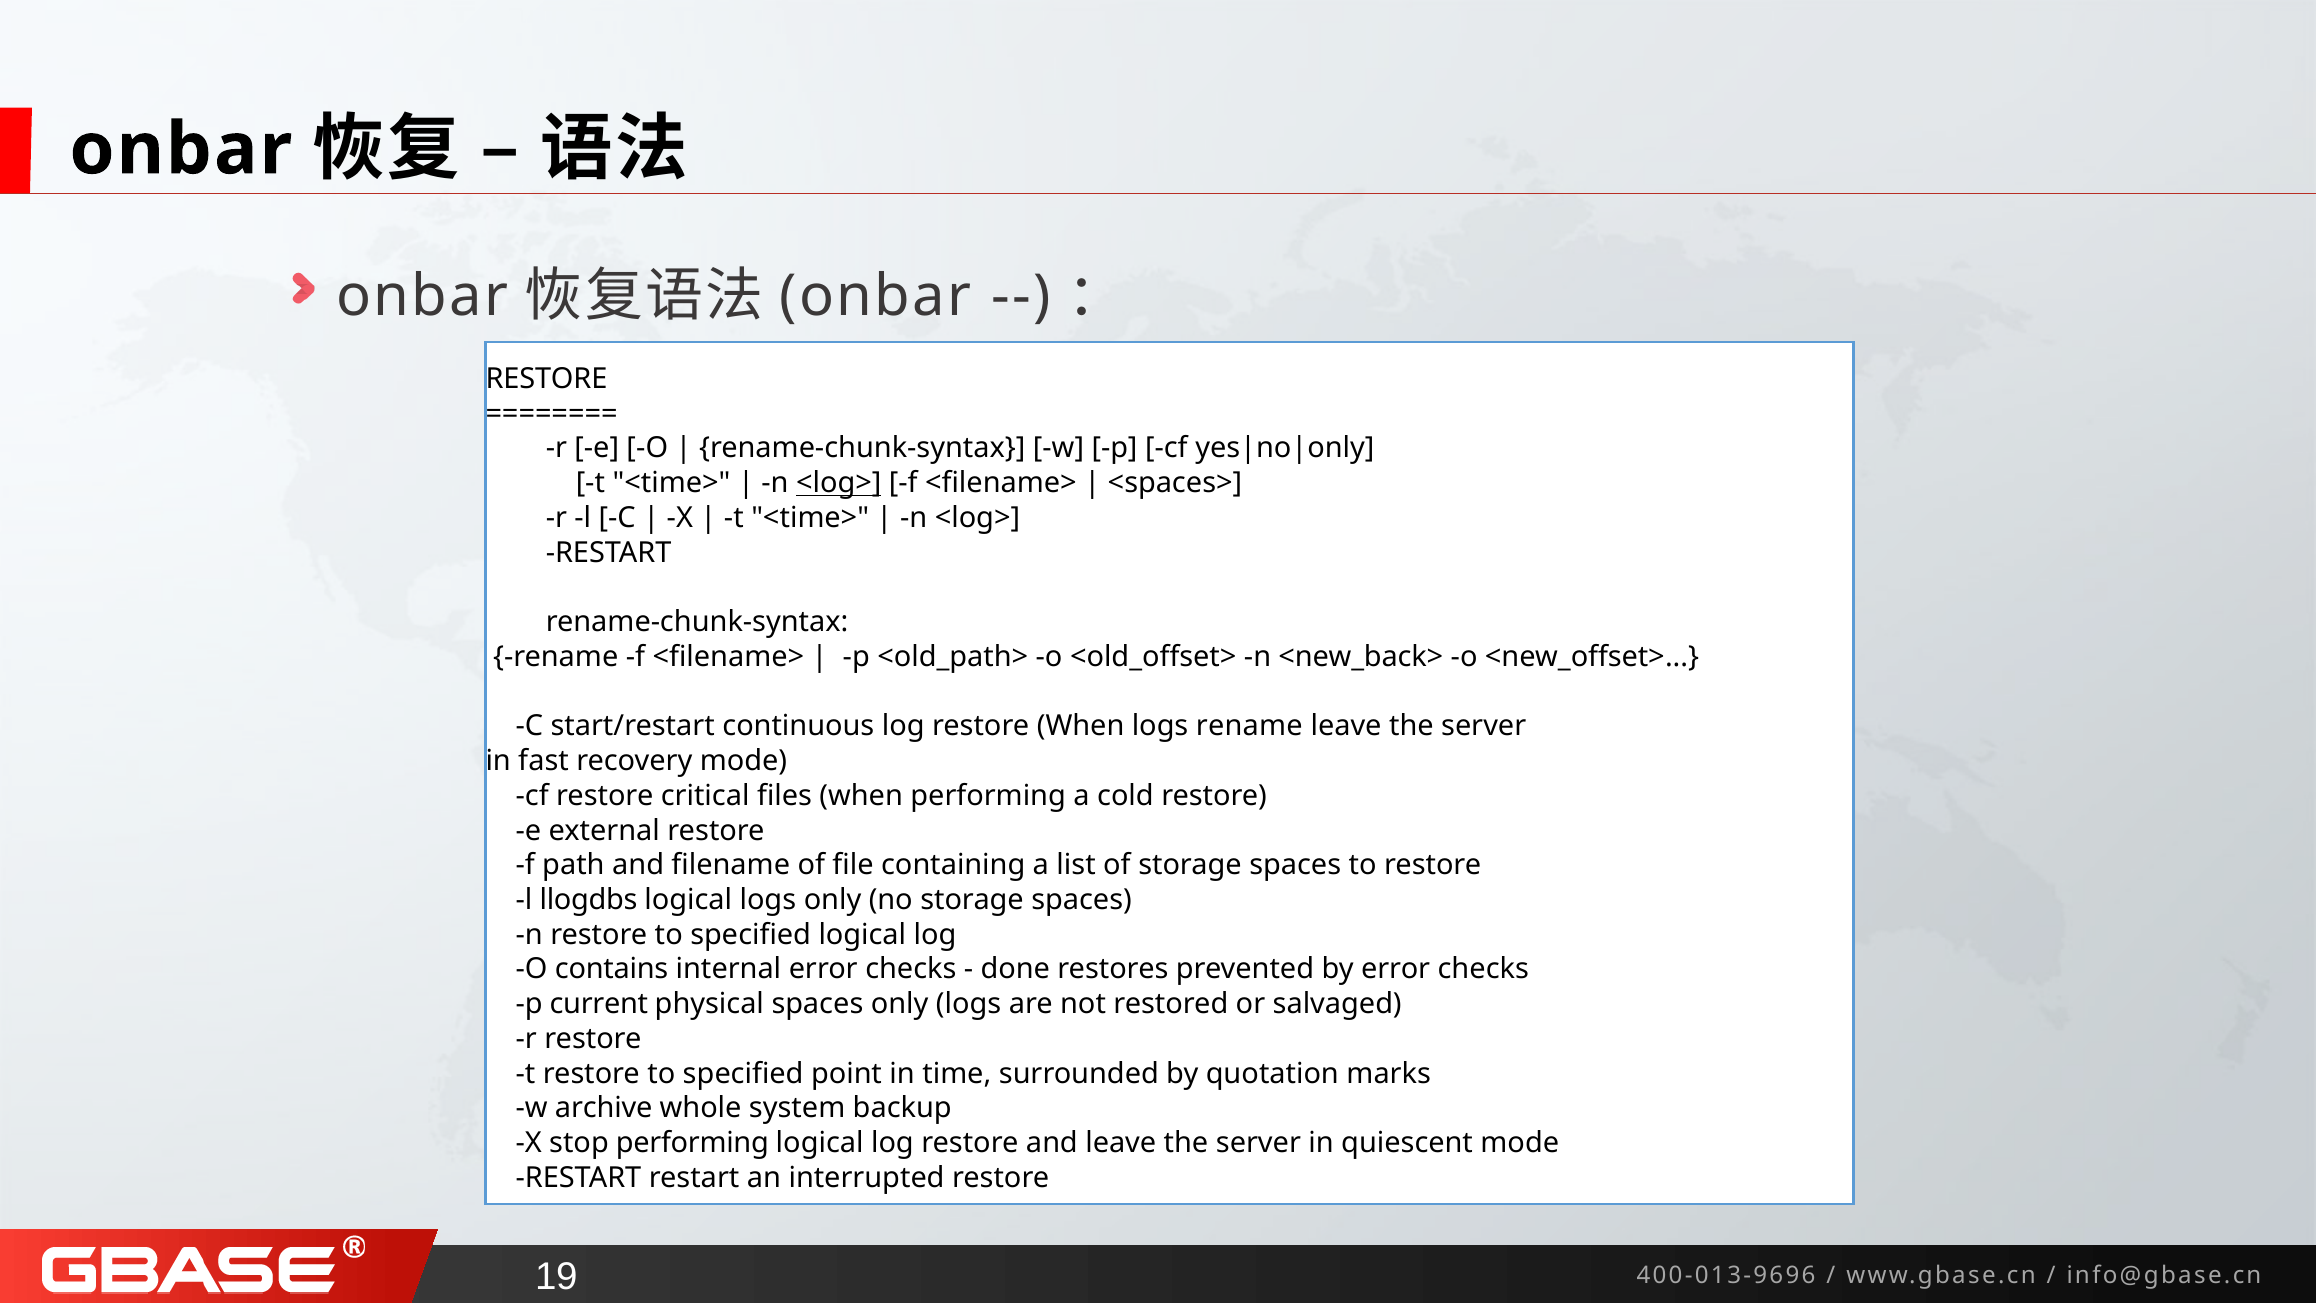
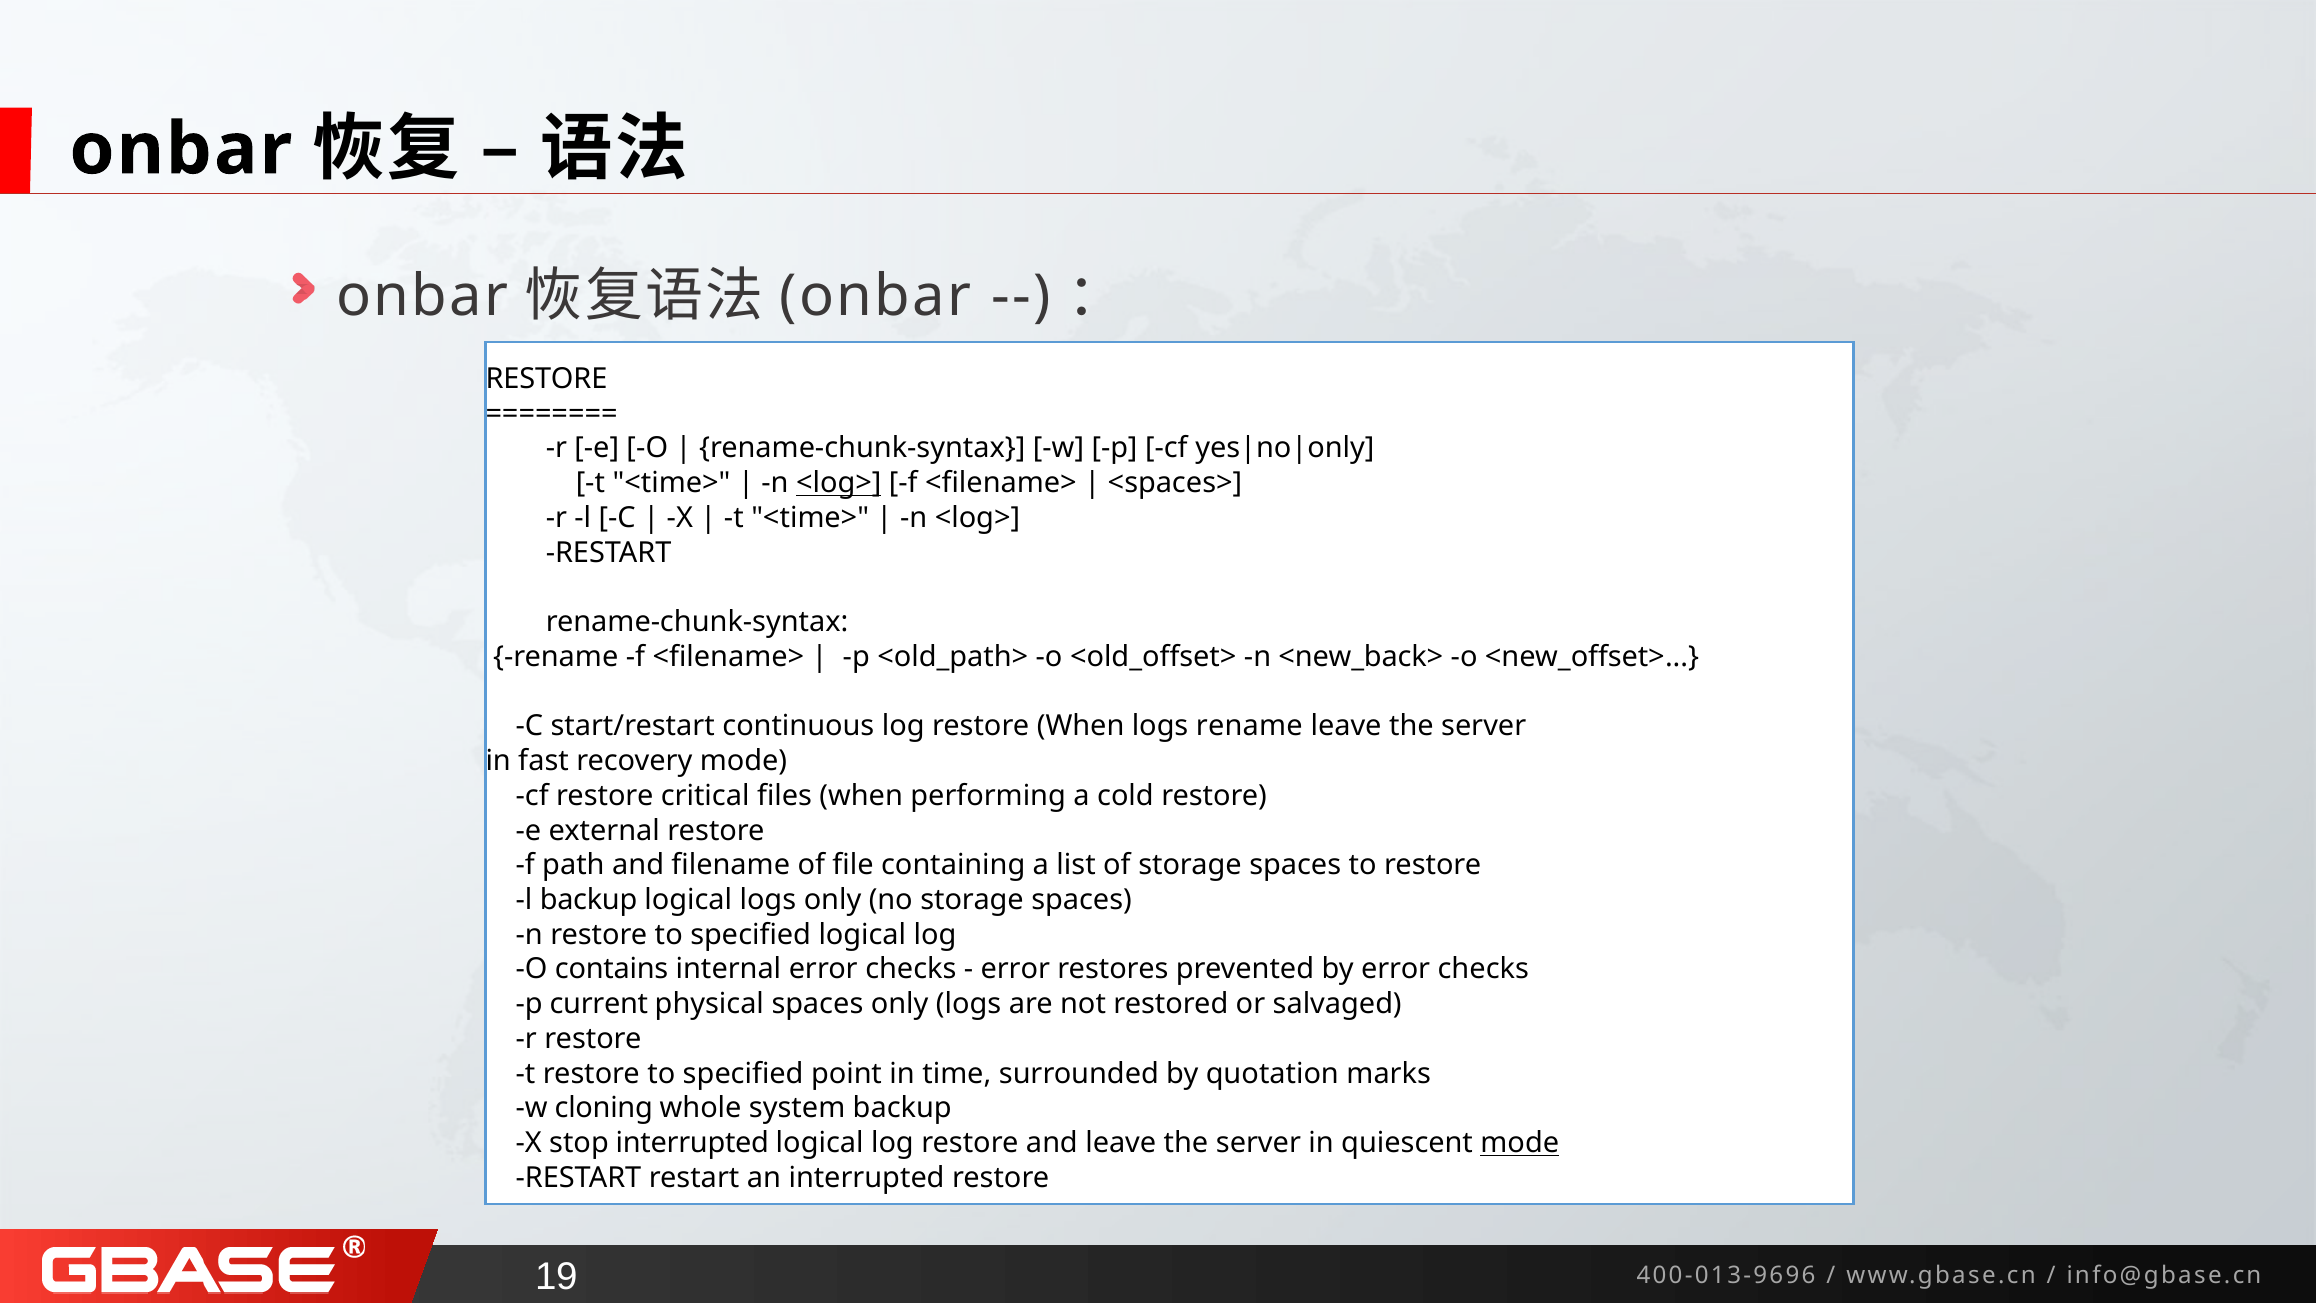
l llogdbs: llogdbs -> backup
done at (1015, 969): done -> error
archive: archive -> cloning
stop performing: performing -> interrupted
mode at (1520, 1143) underline: none -> present
